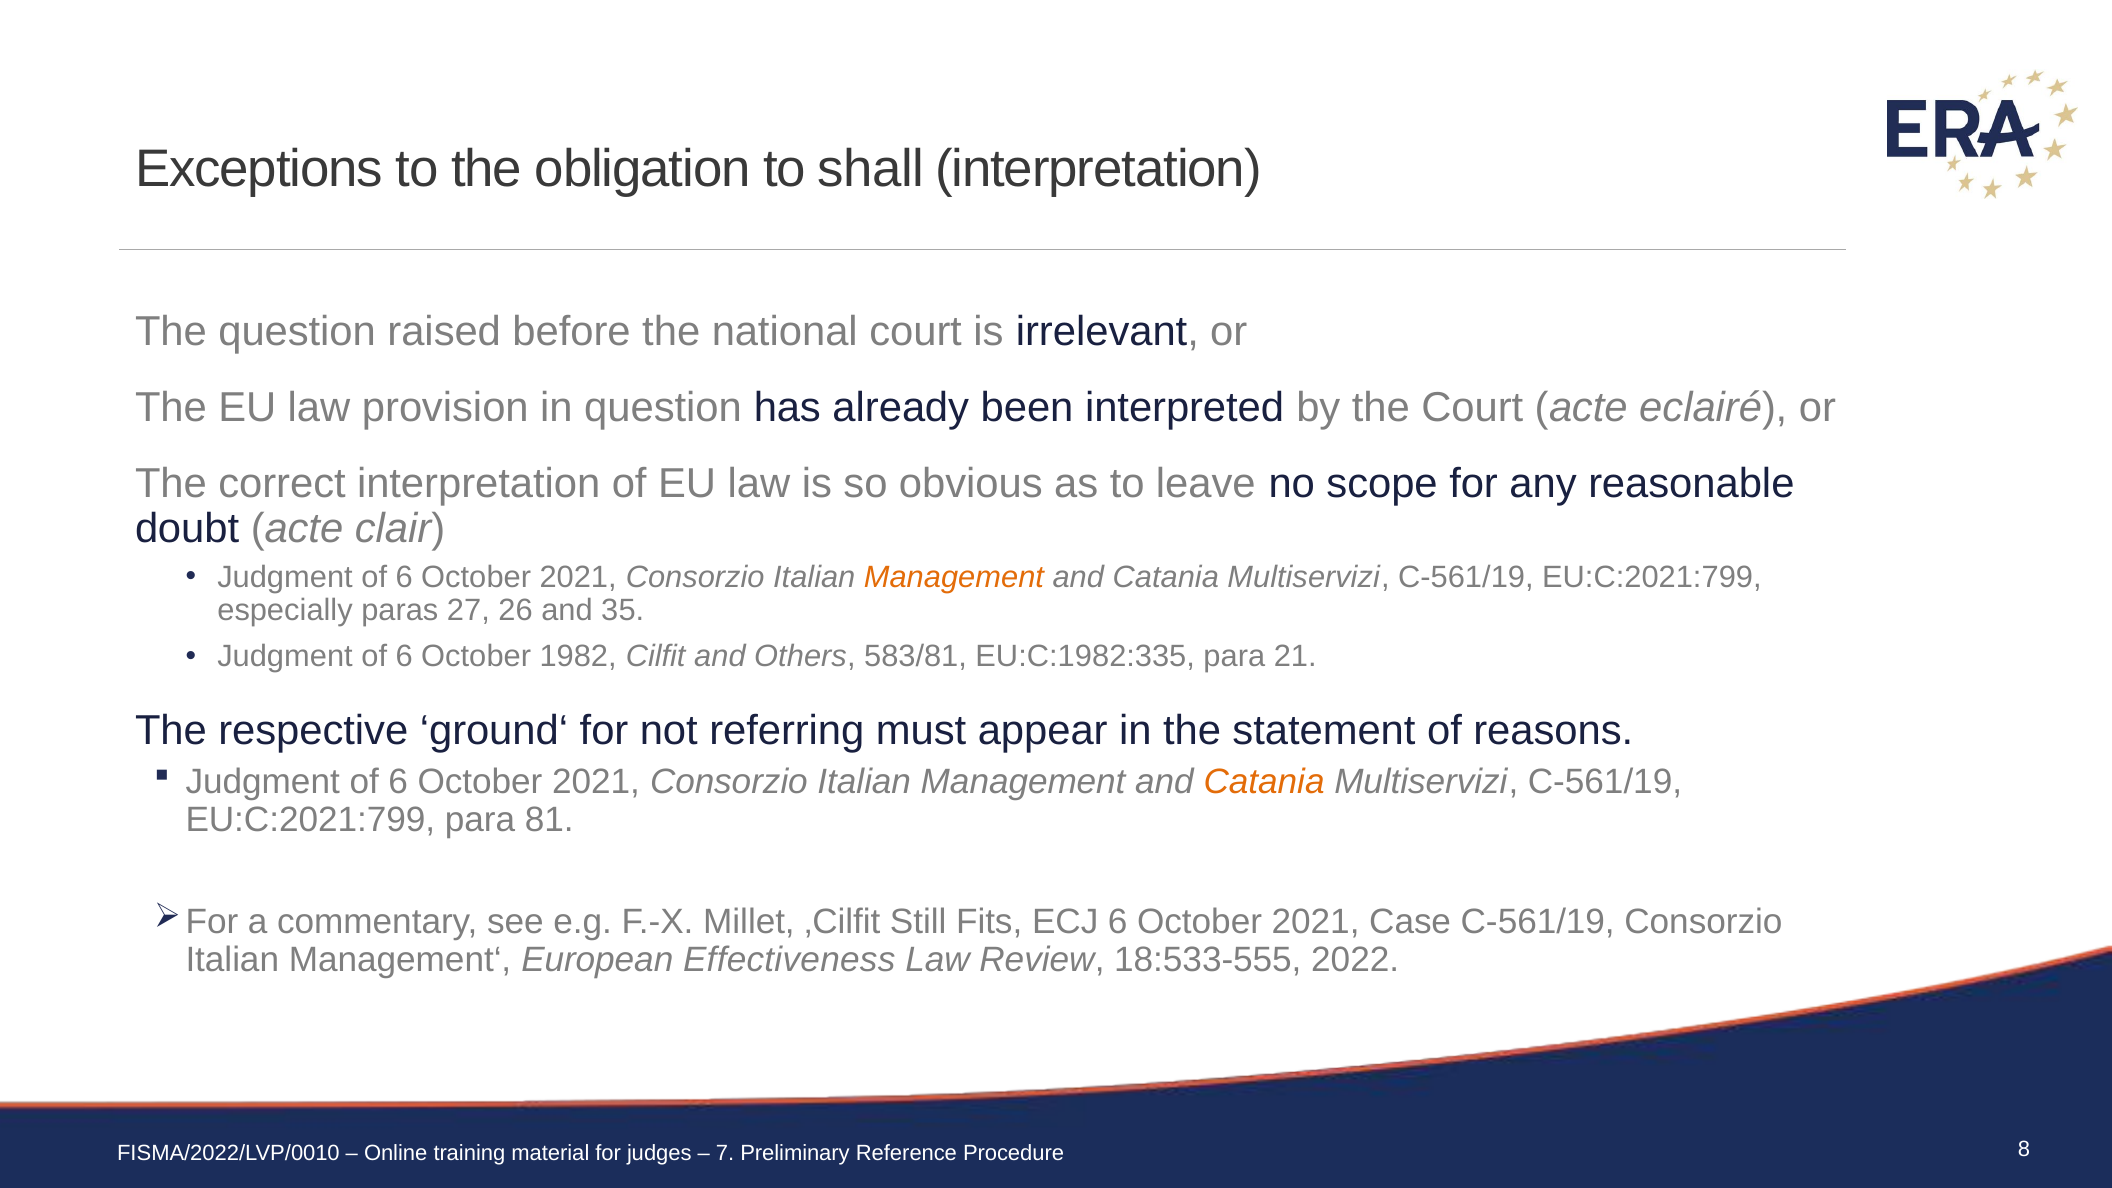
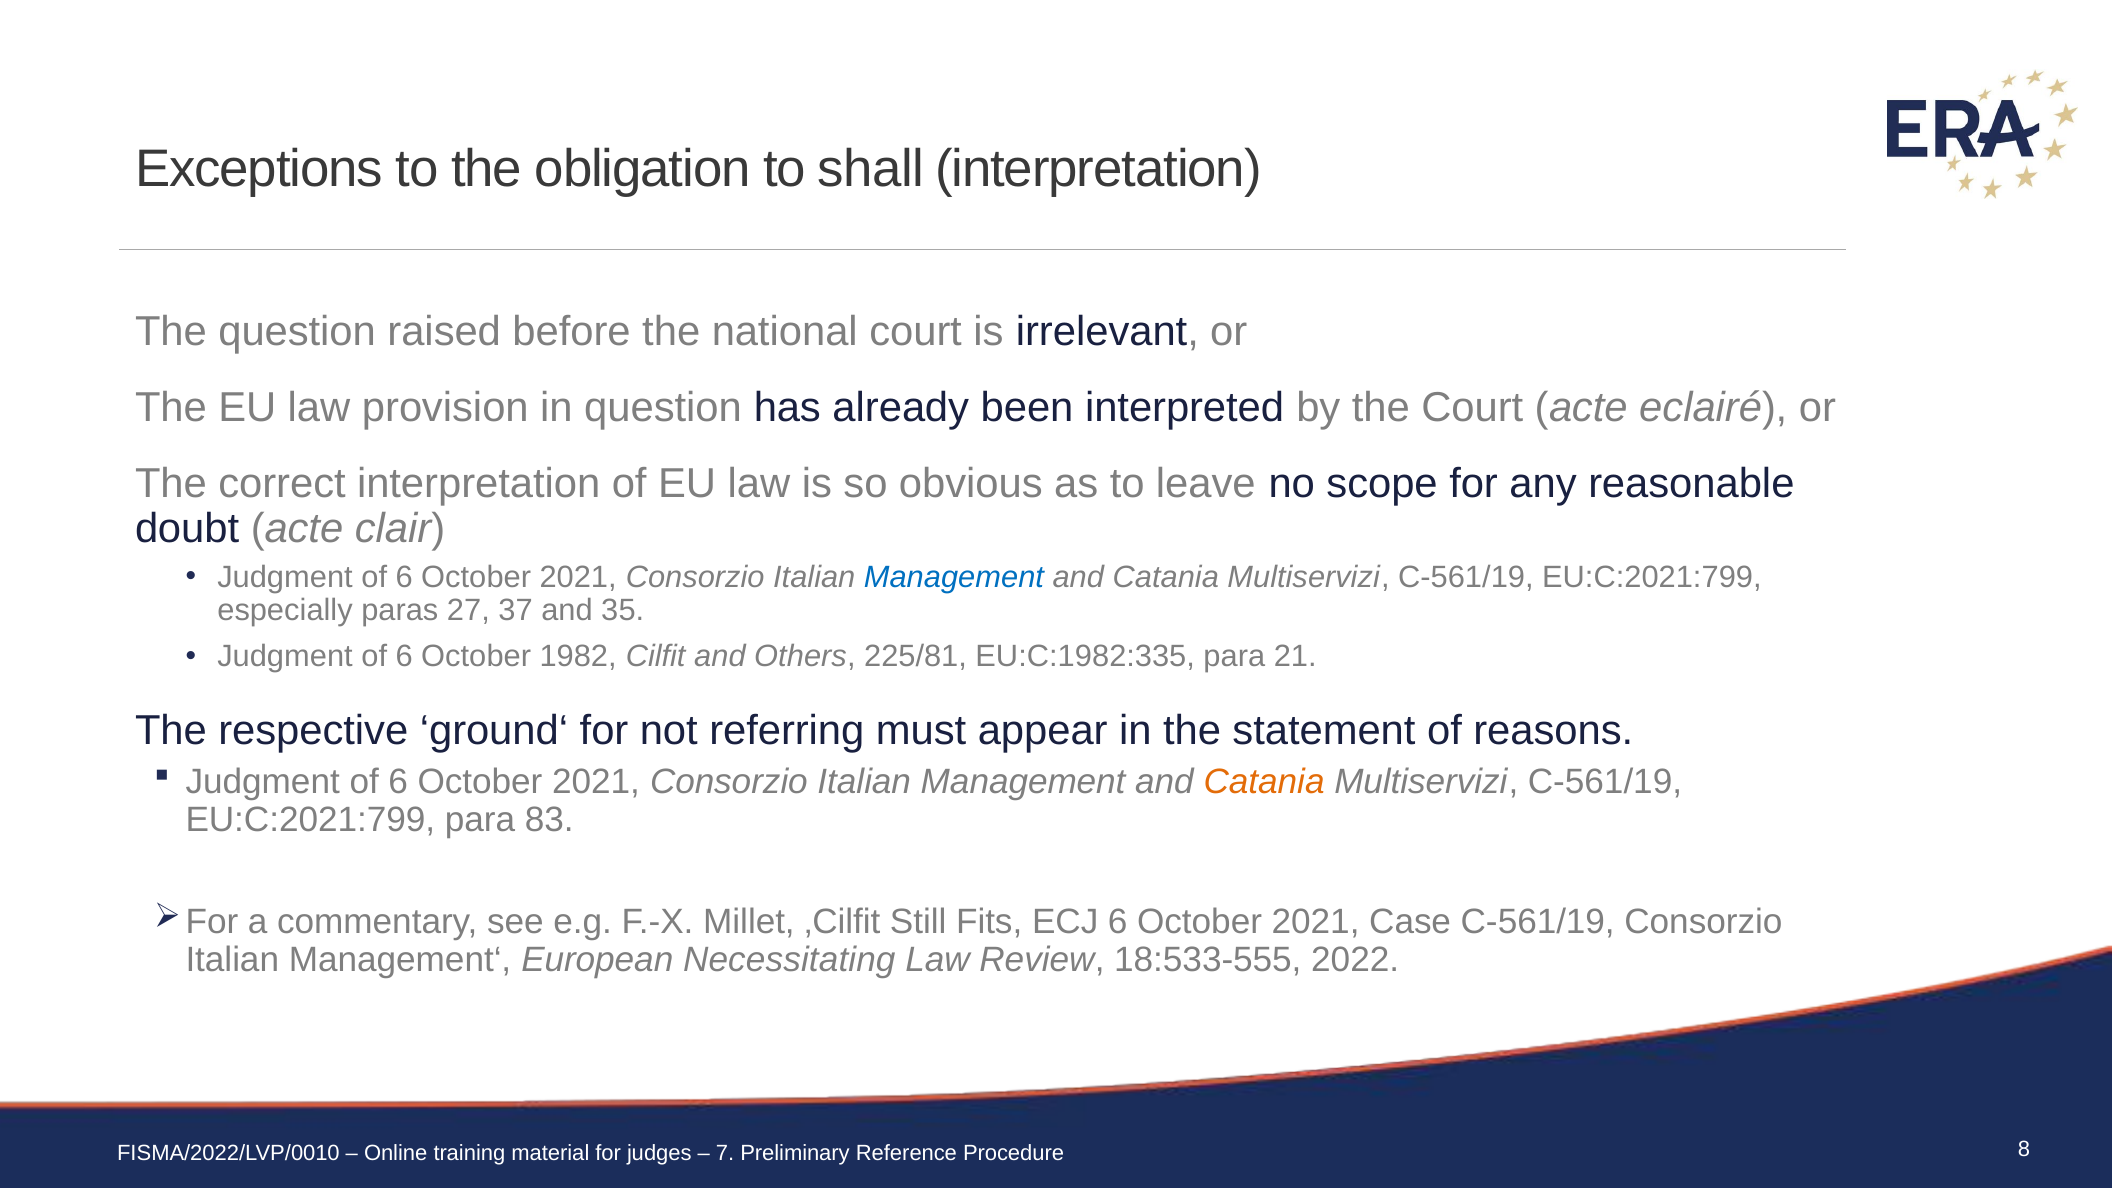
Management at (954, 577) colour: orange -> blue
26: 26 -> 37
583/81: 583/81 -> 225/81
81: 81 -> 83
Effectiveness: Effectiveness -> Necessitating
